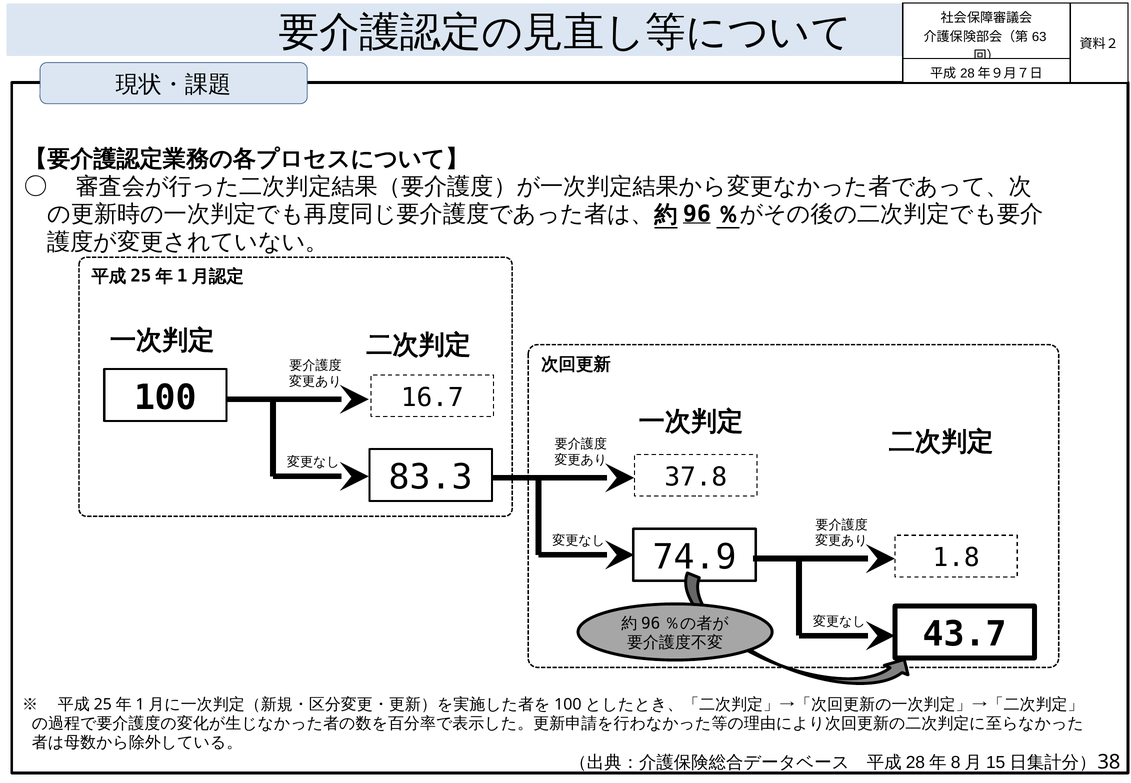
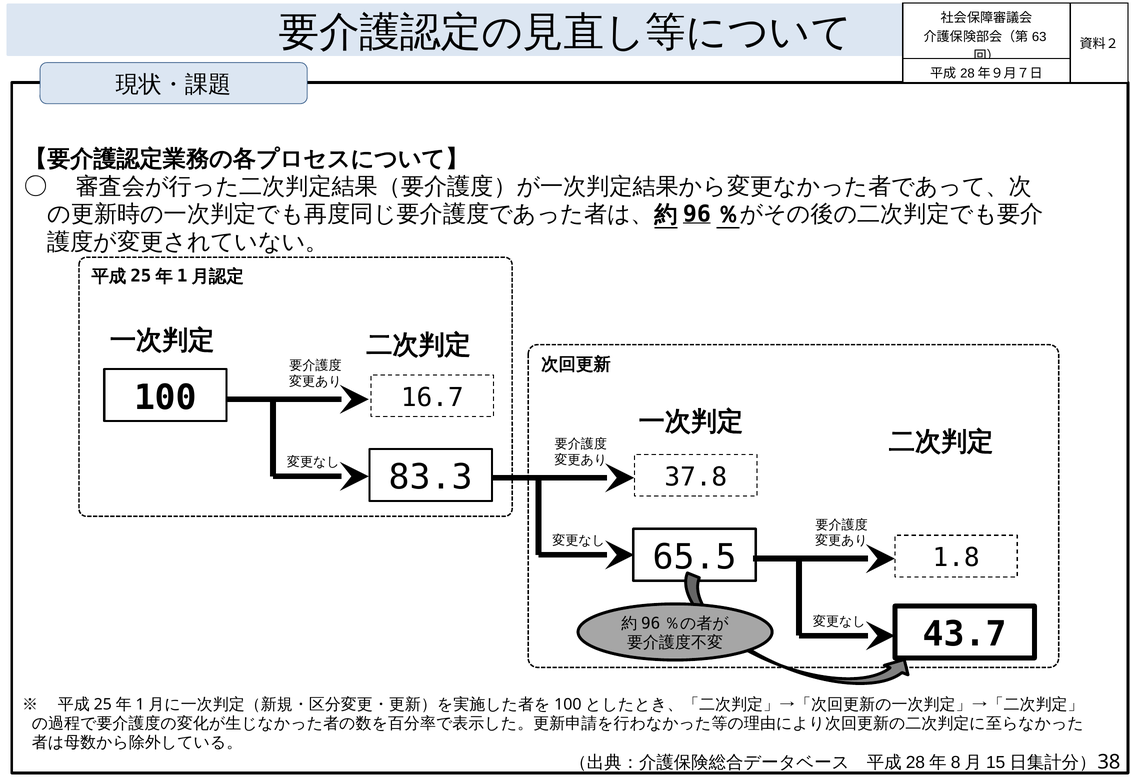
74.9: 74.9 -> 65.5
